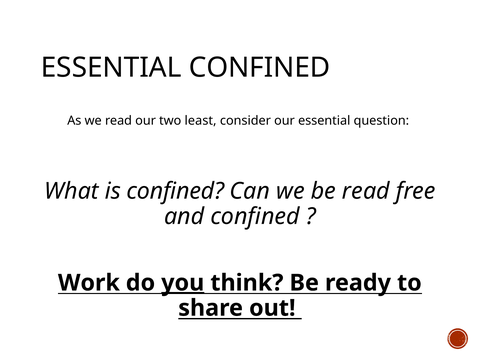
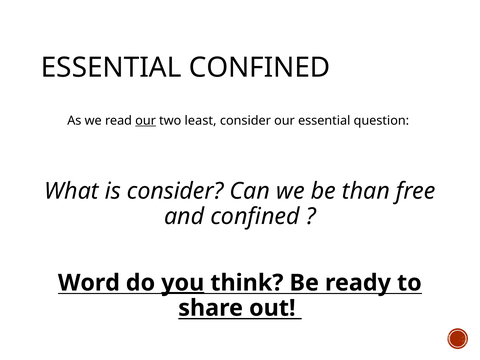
our at (146, 121) underline: none -> present
is confined: confined -> consider
be read: read -> than
Work: Work -> Word
